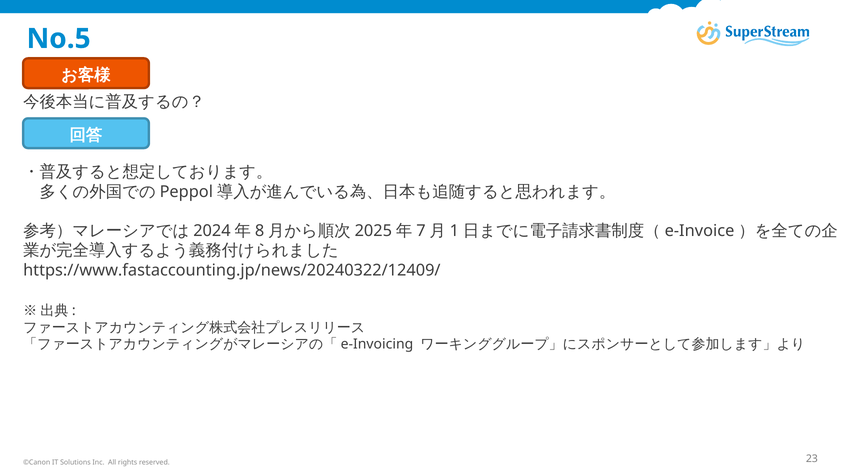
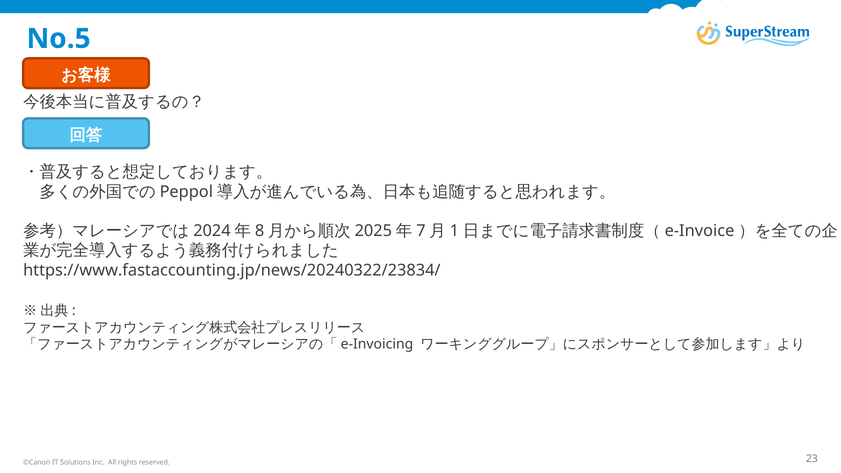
https://www.fastaccounting.jp/news/20240322/12409/: https://www.fastaccounting.jp/news/20240322/12409/ -> https://www.fastaccounting.jp/news/20240322/23834/
